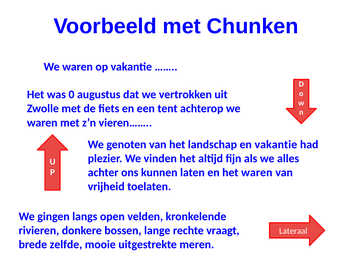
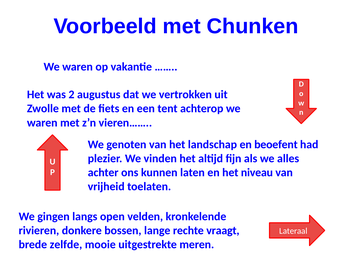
0: 0 -> 2
en vakantie: vakantie -> beoefent
het waren: waren -> niveau
